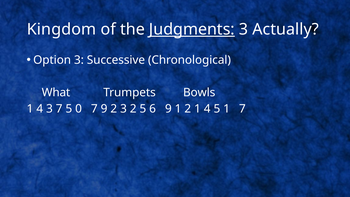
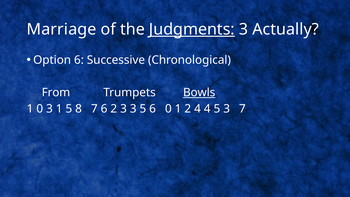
Kingdom: Kingdom -> Marriage
Option 3: 3 -> 6
What: What -> From
Bowls underline: none -> present
4 at (40, 109): 4 -> 0
3 7: 7 -> 1
0: 0 -> 8
7 9: 9 -> 6
3 2: 2 -> 3
6 9: 9 -> 0
2 1: 1 -> 4
5 1: 1 -> 3
